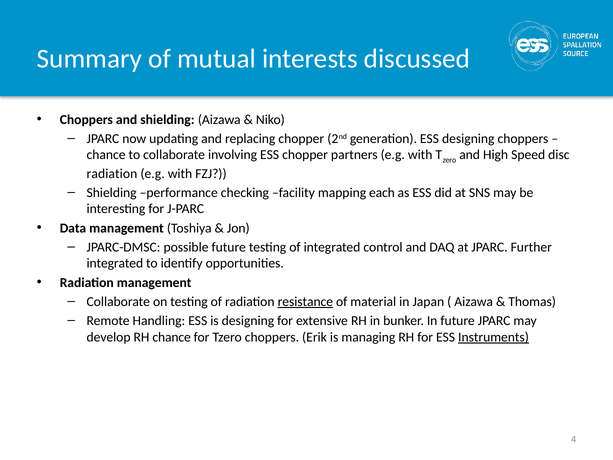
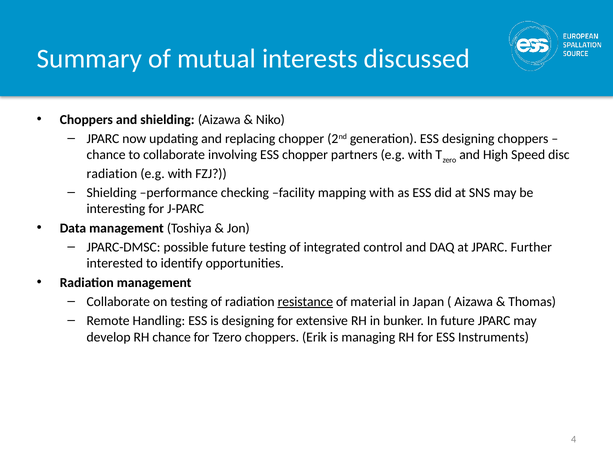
mapping each: each -> with
integrated at (115, 263): integrated -> interested
Instruments underline: present -> none
